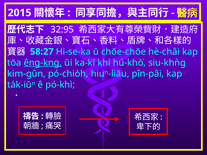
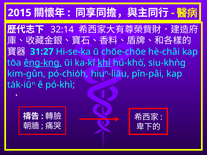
32:95: 32:95 -> 32:14
58:27: 58:27 -> 31:27
khí underline: none -> present
